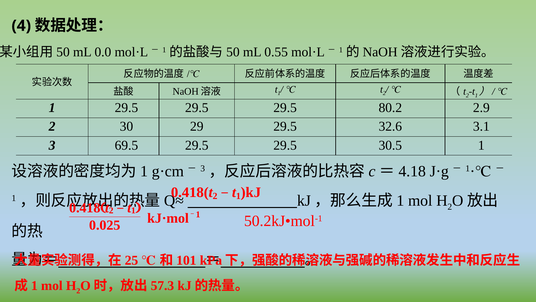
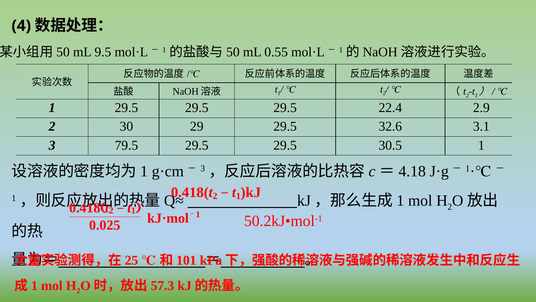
0.0: 0.0 -> 9.5
80.2: 80.2 -> 22.4
69.5: 69.5 -> 79.5
